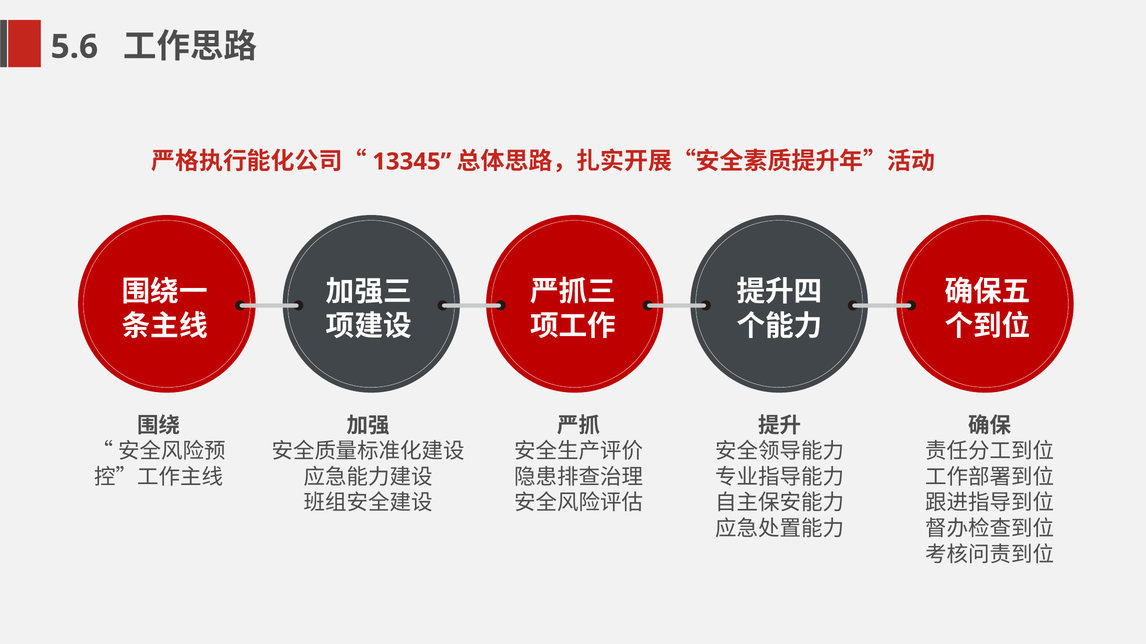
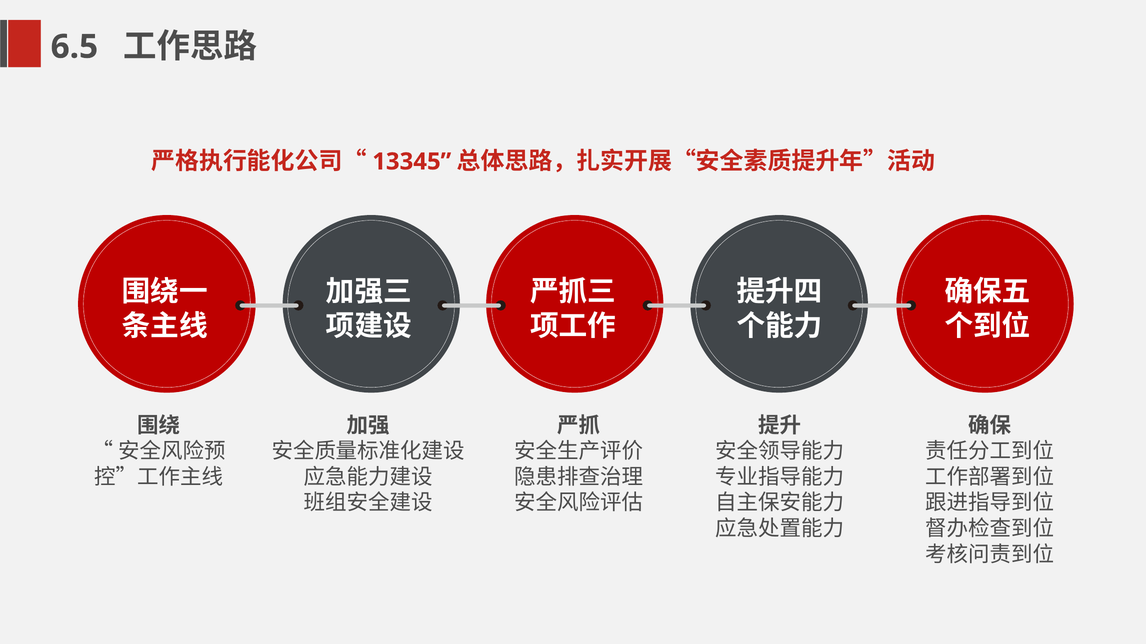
5.6: 5.6 -> 6.5
